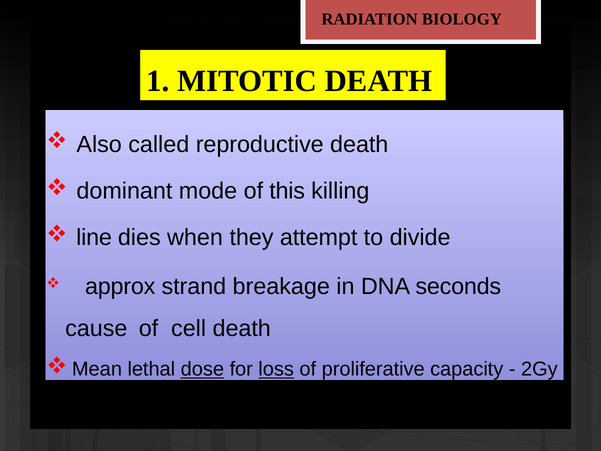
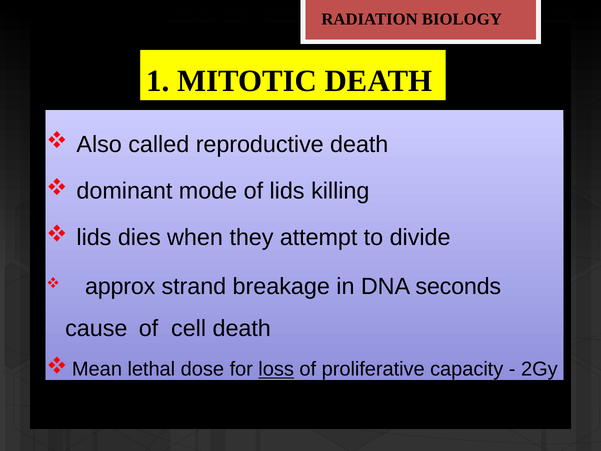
of this: this -> lids
line at (94, 238): line -> lids
dose underline: present -> none
